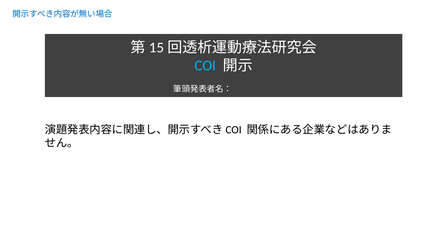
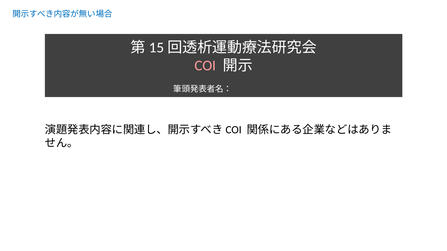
COI colour: light blue -> pink
